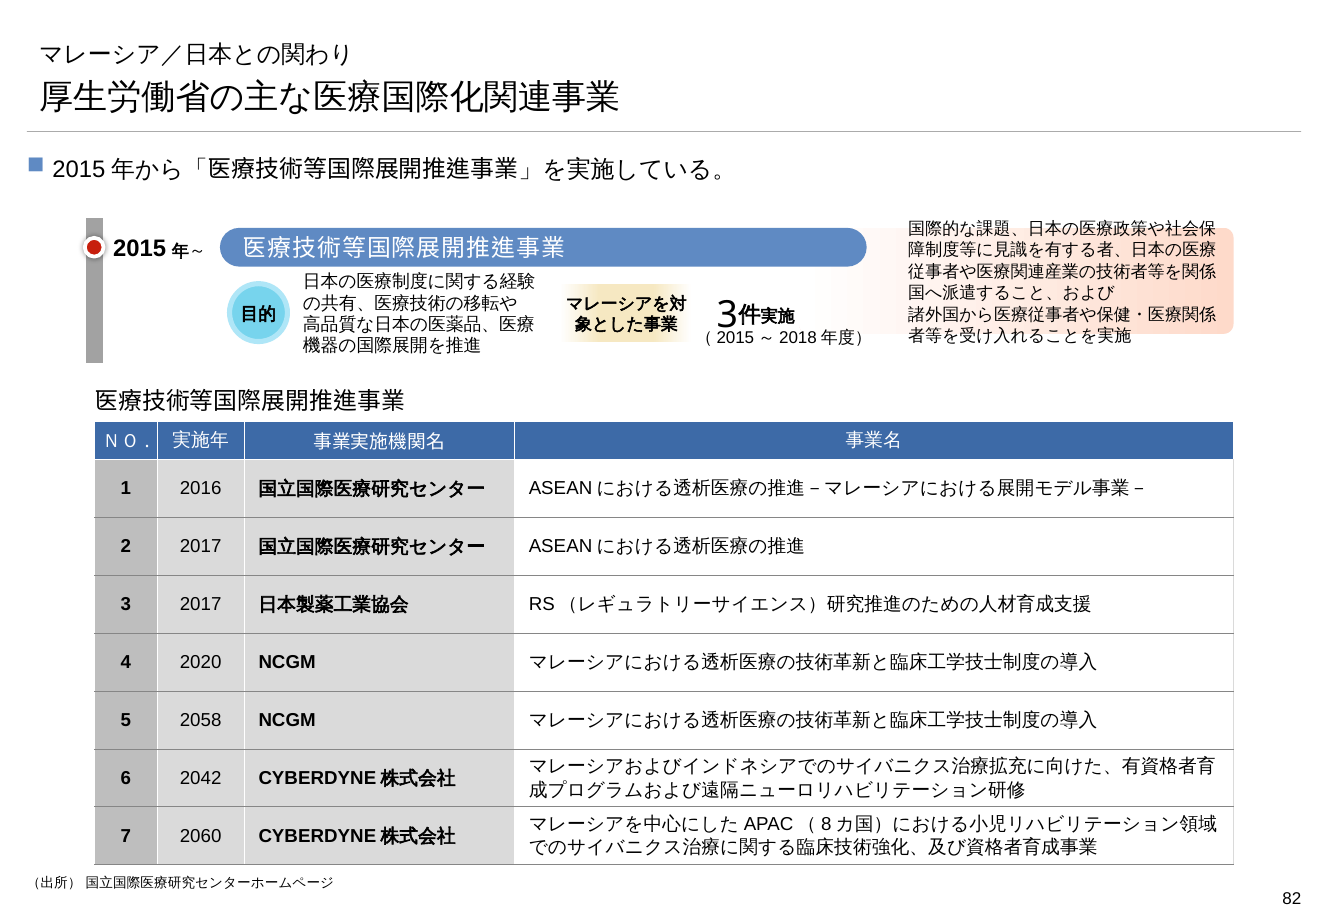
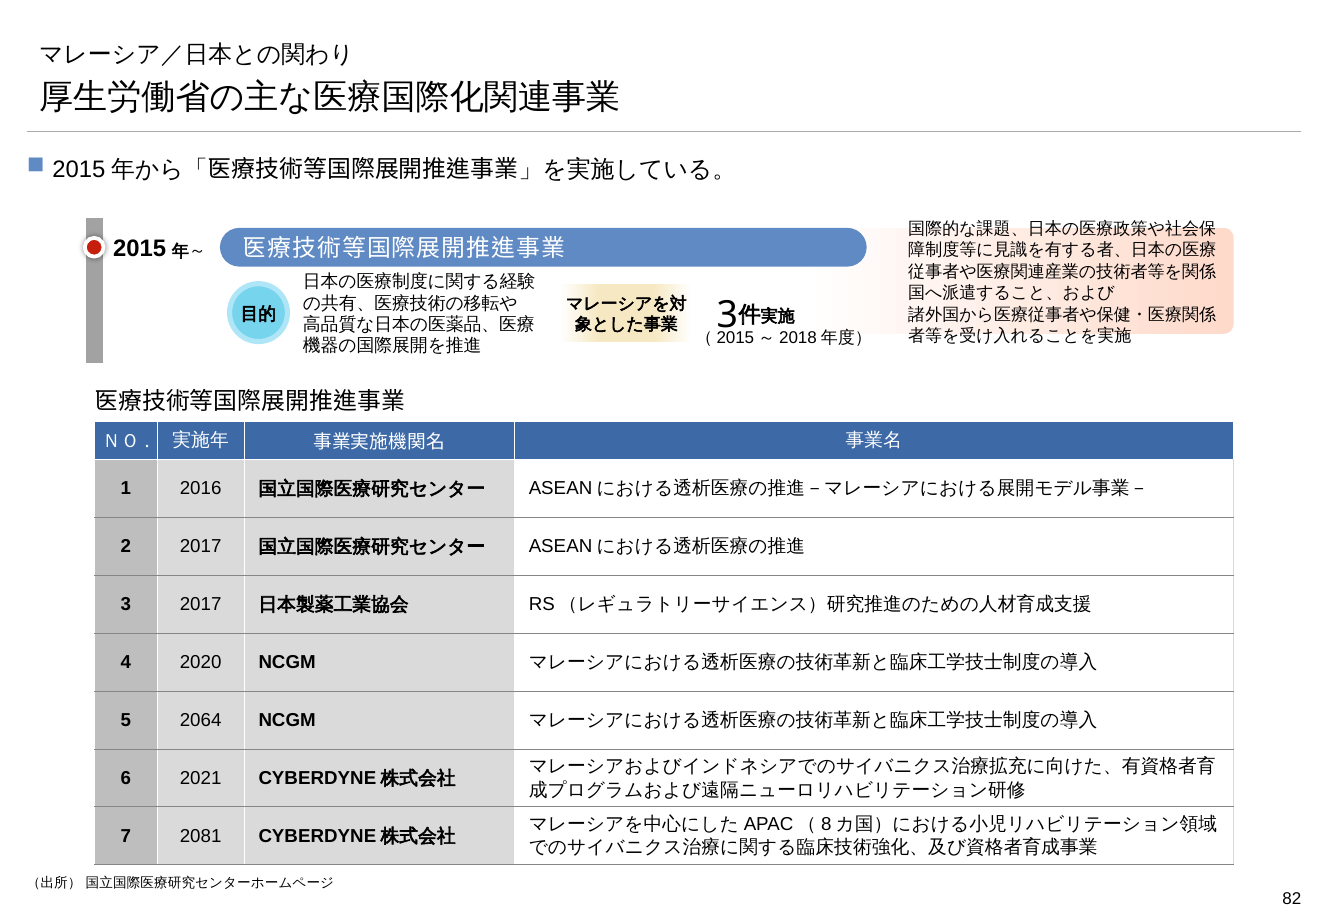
2058: 2058 -> 2064
2042: 2042 -> 2021
2060: 2060 -> 2081
